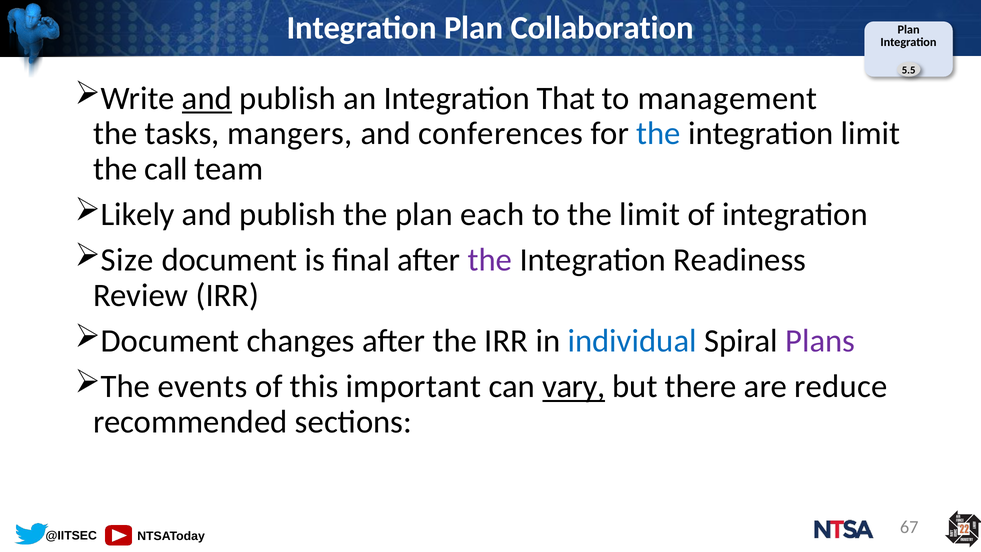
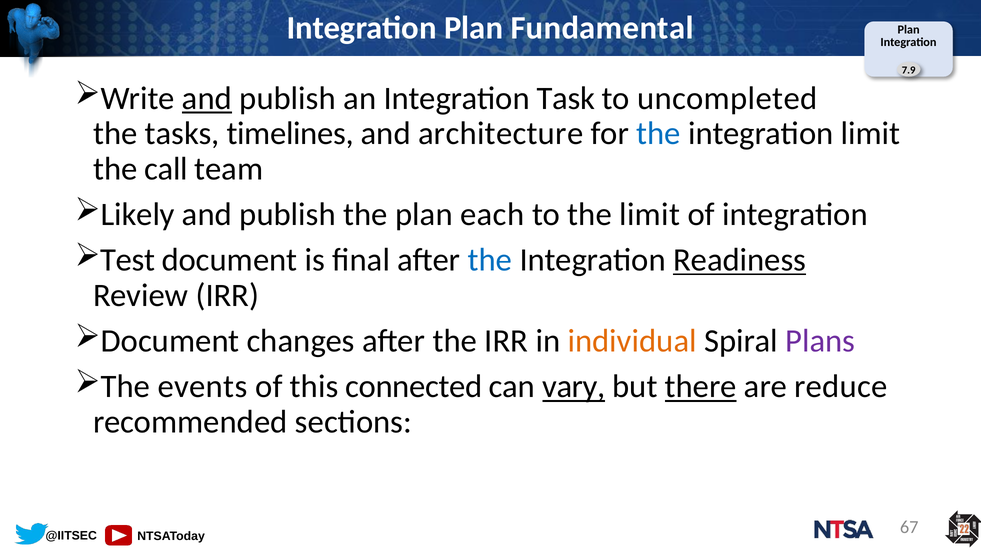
Collaboration: Collaboration -> Fundamental
5.5: 5.5 -> 7.9
That: That -> Task
management: management -> uncompleted
mangers: mangers -> timelines
conferences: conferences -> architecture
Size: Size -> Test
the at (490, 260) colour: purple -> blue
Readiness underline: none -> present
individual colour: blue -> orange
important: important -> connected
there underline: none -> present
